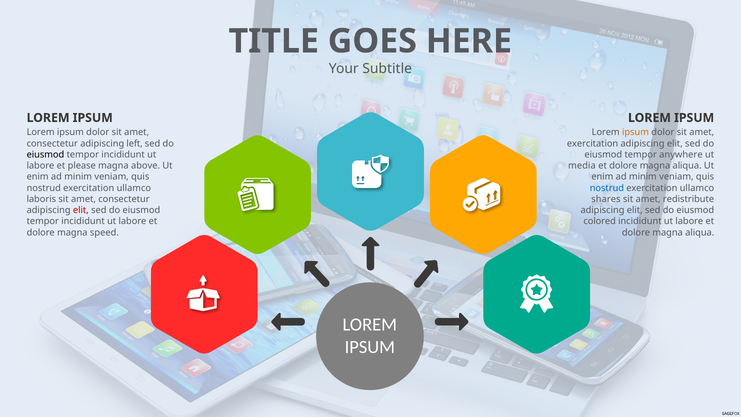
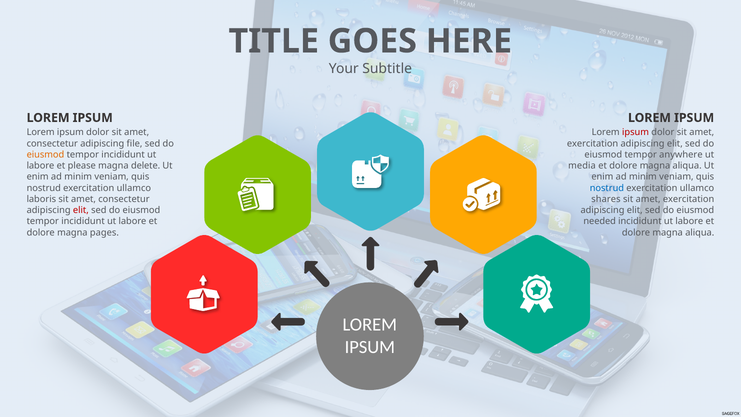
ipsum at (635, 132) colour: orange -> red
left: left -> file
eiusmod at (45, 155) colour: black -> orange
above: above -> delete
redistribute at (689, 199): redistribute -> exercitation
colored: colored -> needed
speed: speed -> pages
